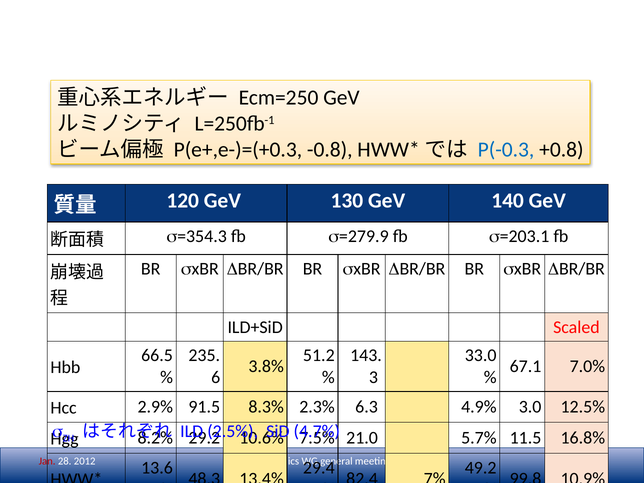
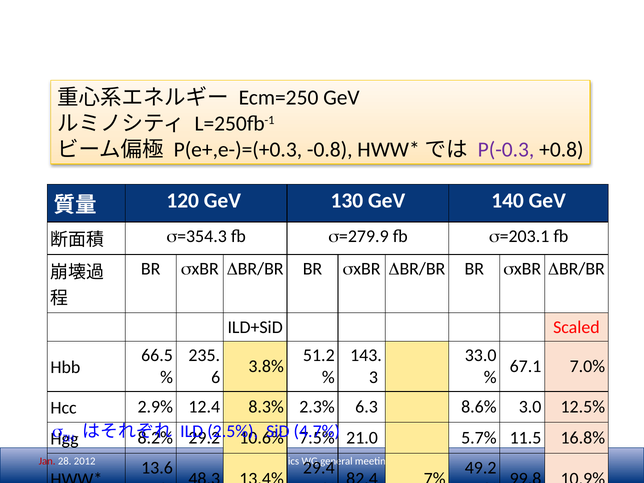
P(-0.3 colour: blue -> purple
91.5: 91.5 -> 12.4
4.9%: 4.9% -> 8.6%
